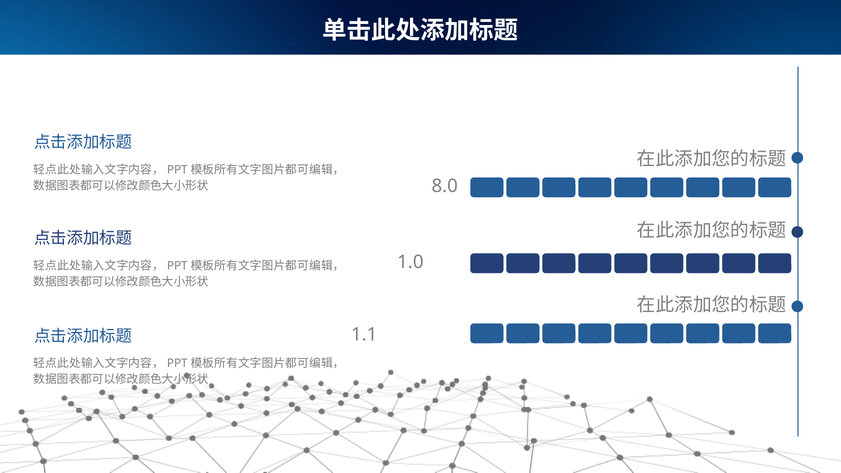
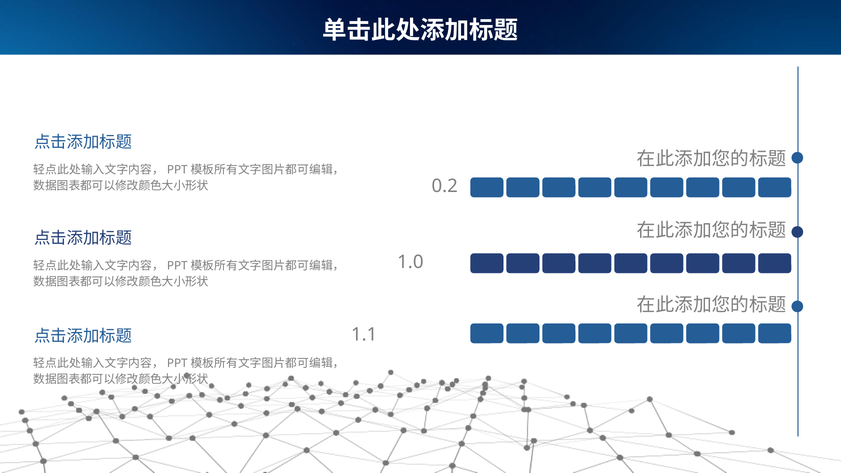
8.0: 8.0 -> 0.2
